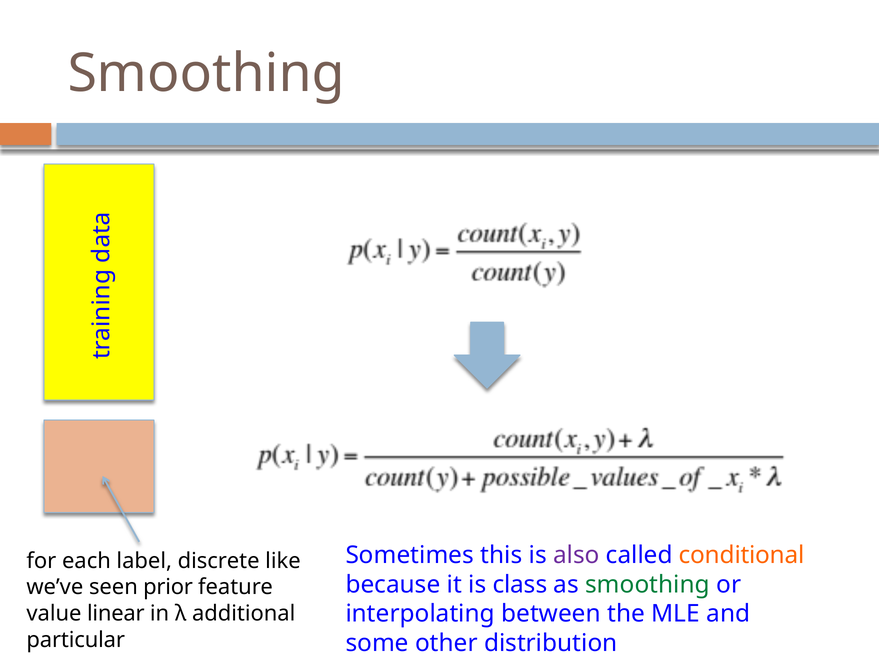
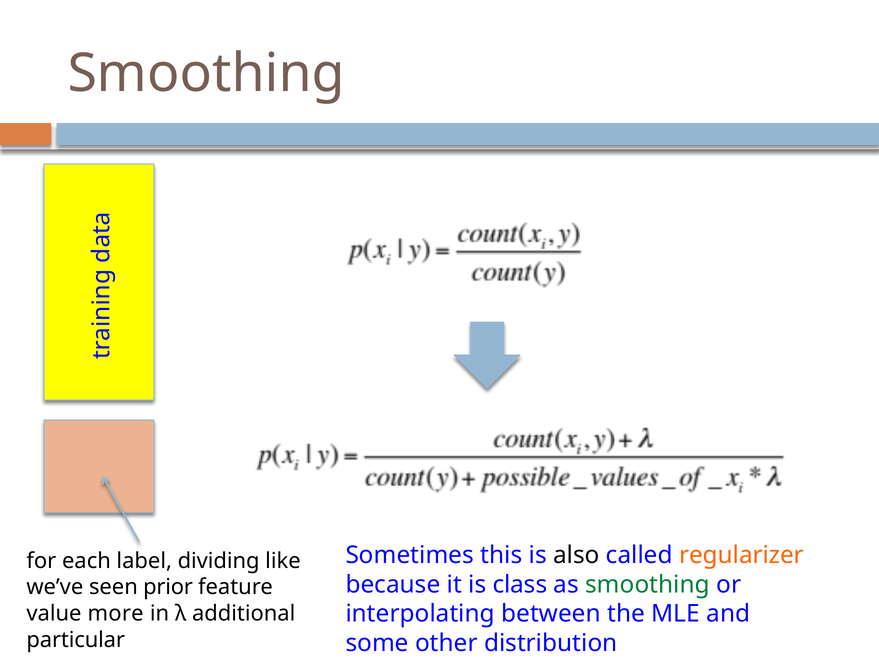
also colour: purple -> black
conditional: conditional -> regularizer
discrete: discrete -> dividing
linear: linear -> more
